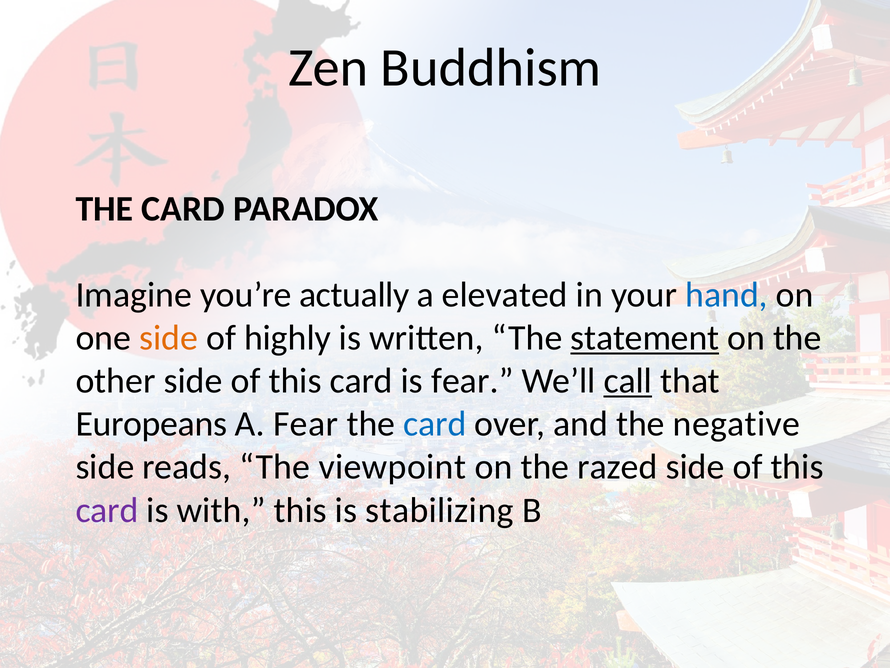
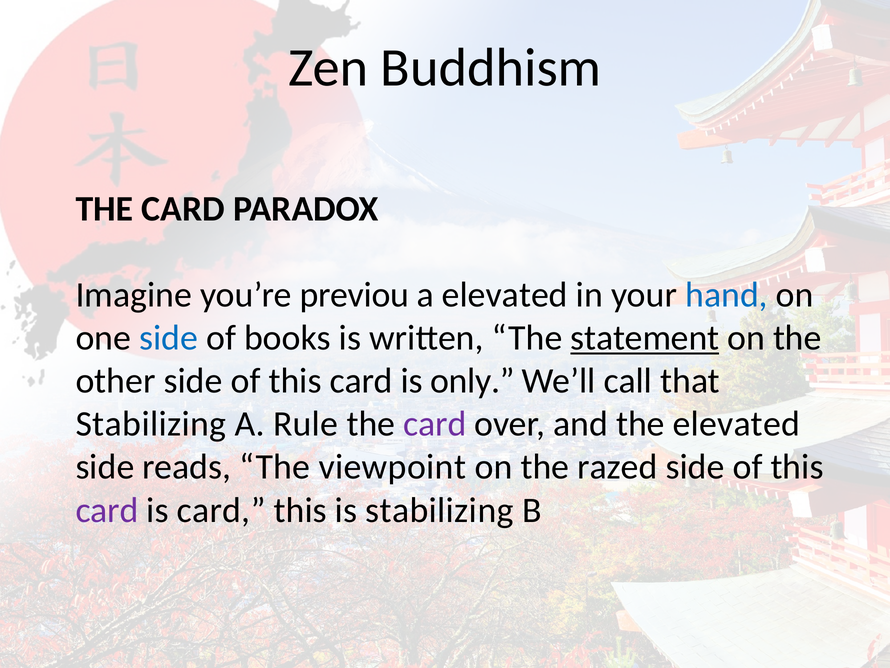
actually: actually -> previou
side at (169, 338) colour: orange -> blue
highly: highly -> books
is fear: fear -> only
call underline: present -> none
Europeans at (151, 424): Europeans -> Stabilizing
A Fear: Fear -> Rule
card at (435, 424) colour: blue -> purple
the negative: negative -> elevated
is with: with -> card
